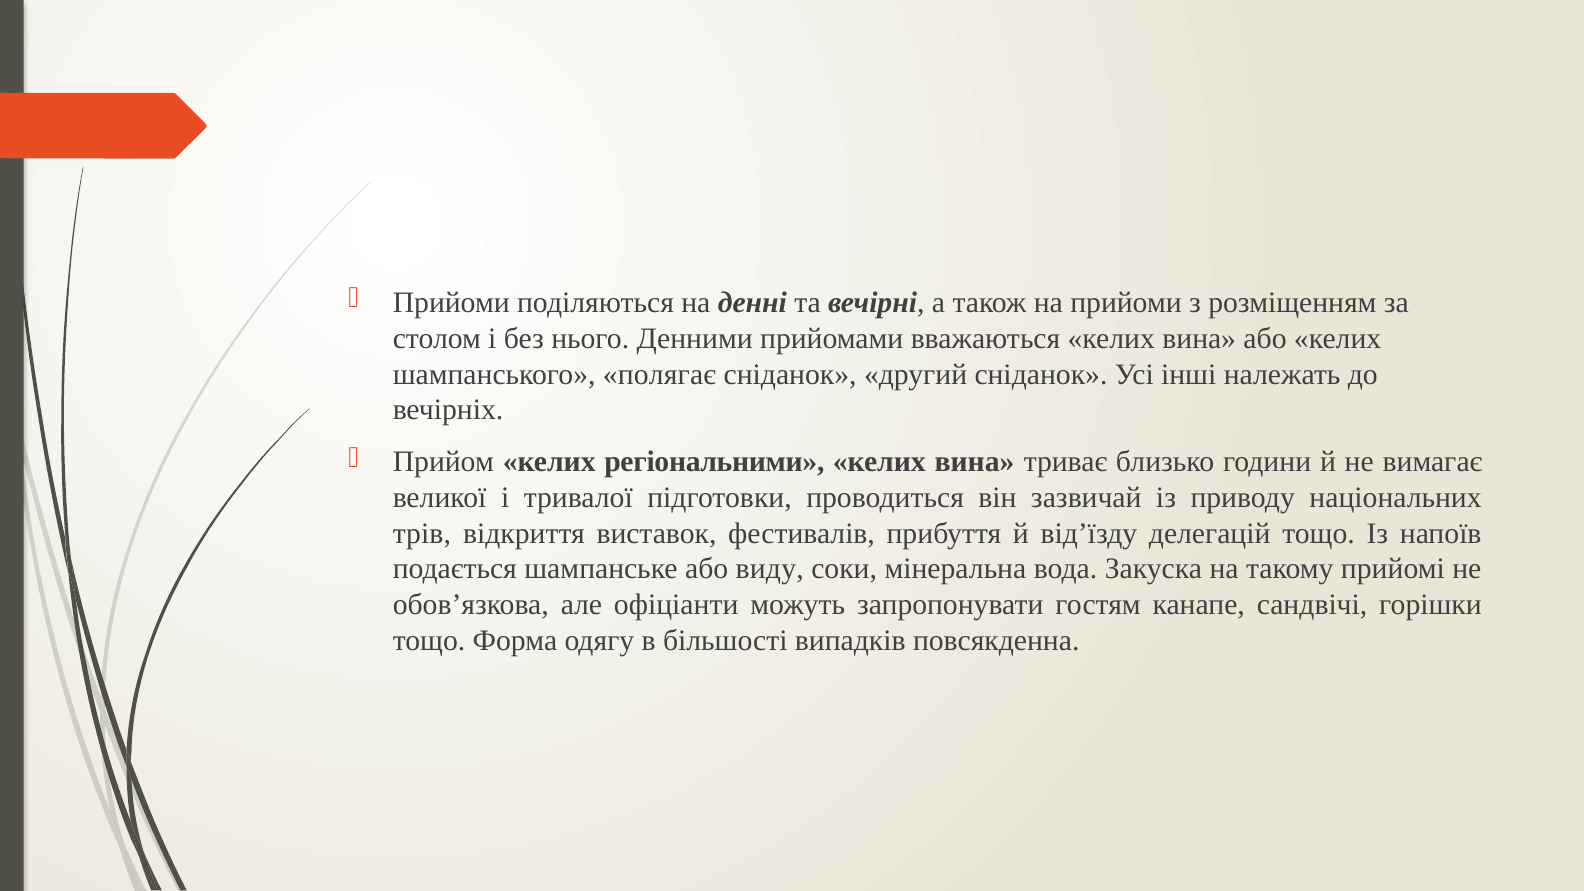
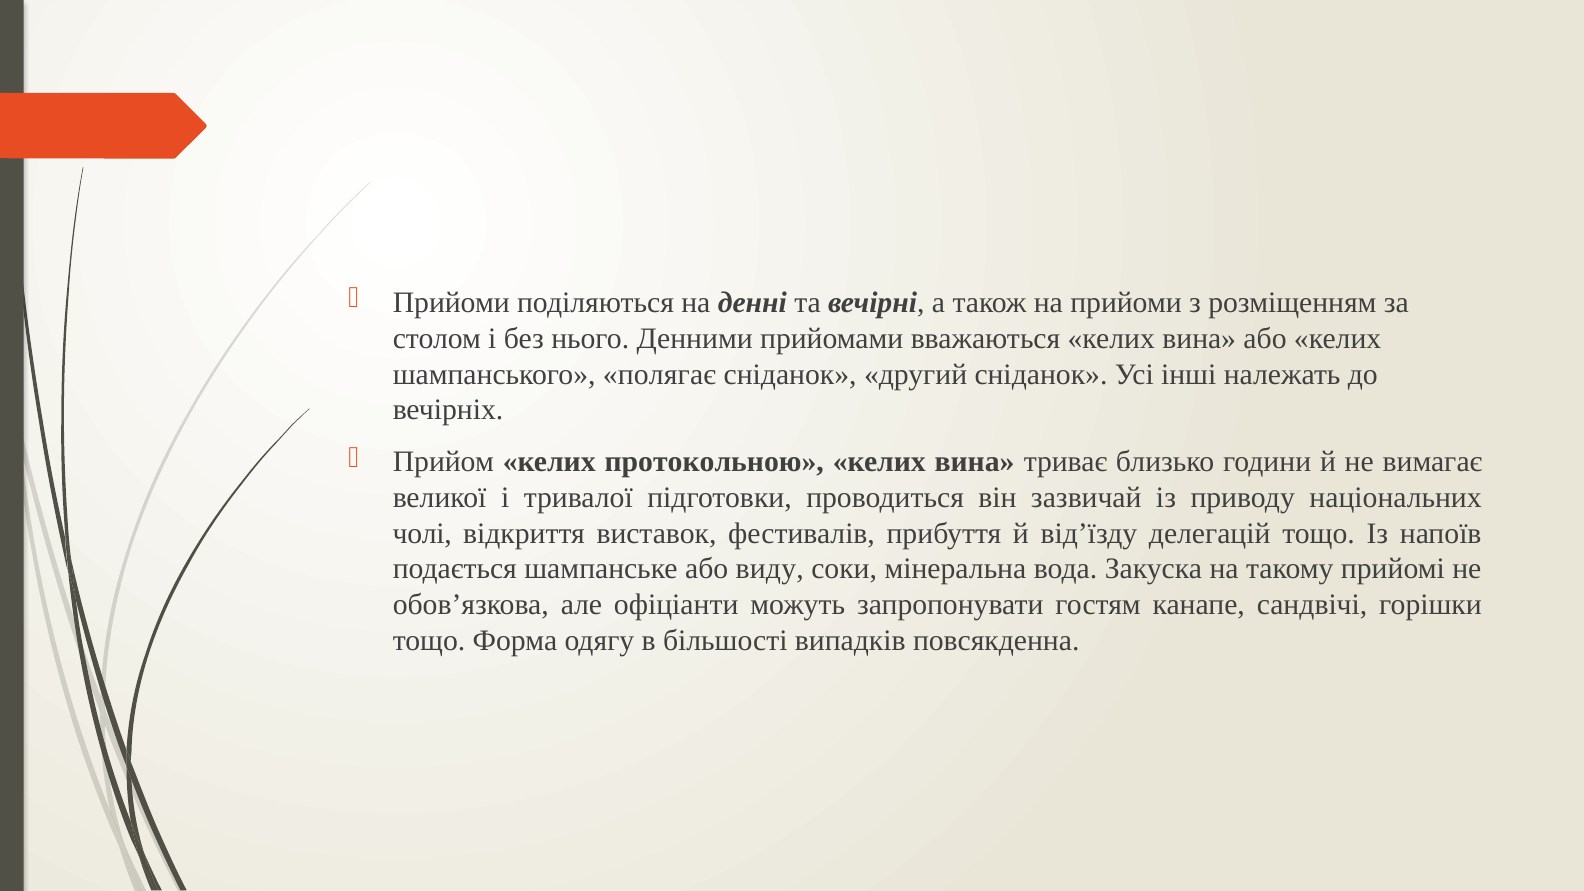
регіональними: регіональними -> протокольною
трів: трів -> чолі
